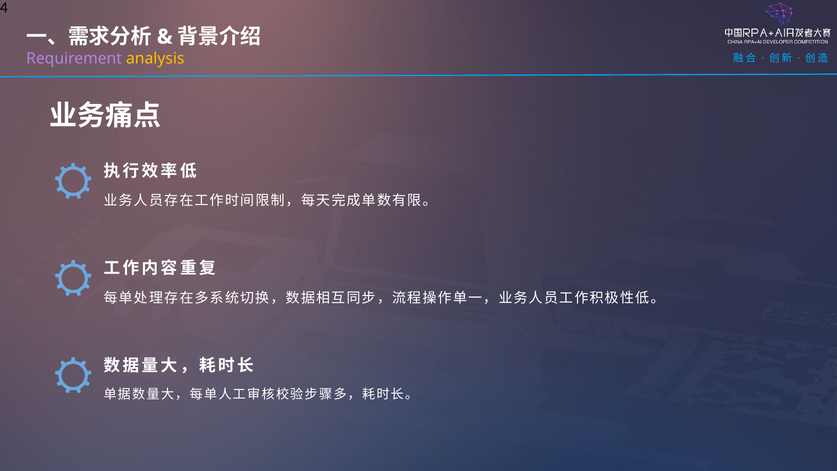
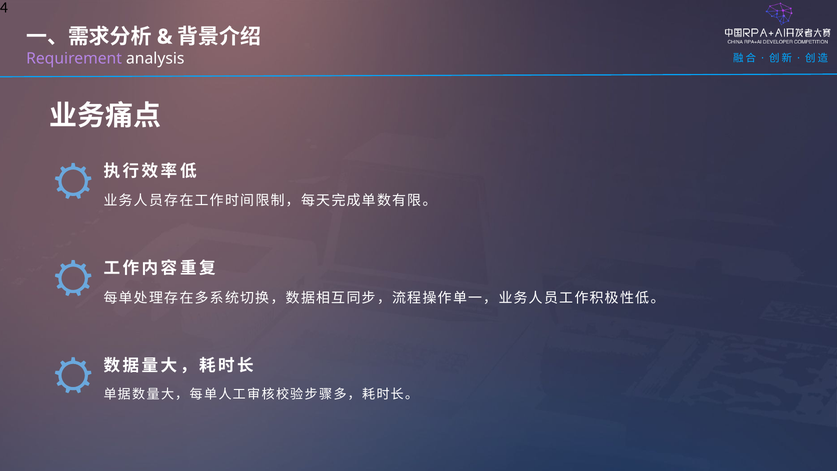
analysis colour: yellow -> white
